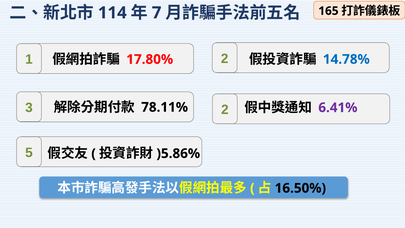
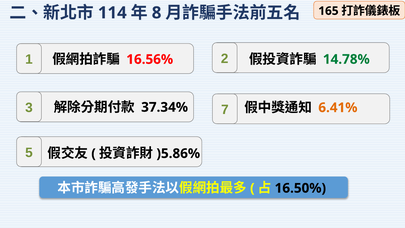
7: 7 -> 8
17.80%: 17.80% -> 16.56%
14.78% colour: blue -> green
3 2: 2 -> 7
6.41% colour: purple -> orange
78.11%: 78.11% -> 37.34%
